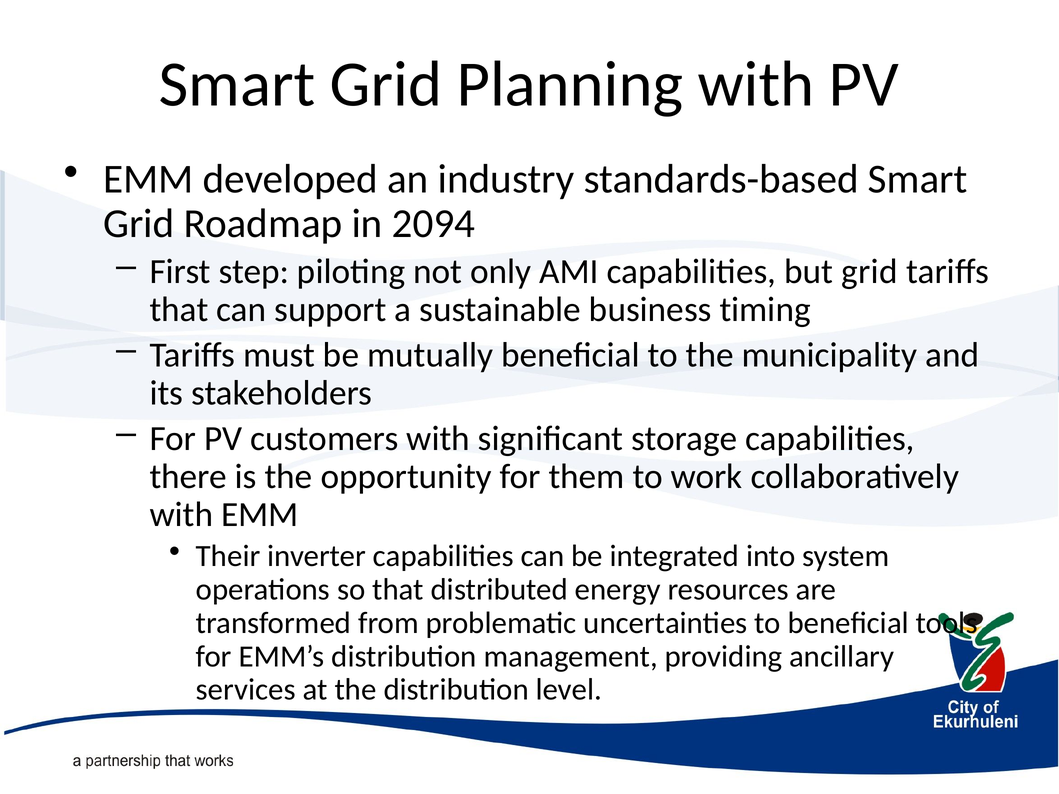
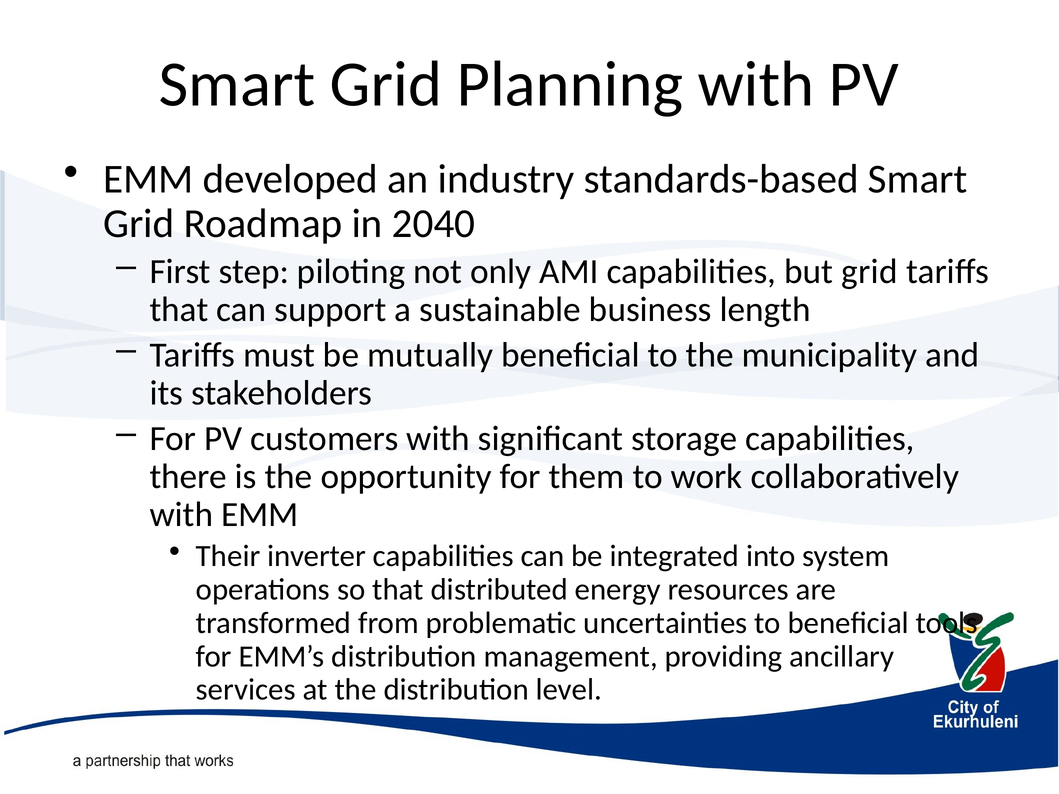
2094: 2094 -> 2040
timing: timing -> length
